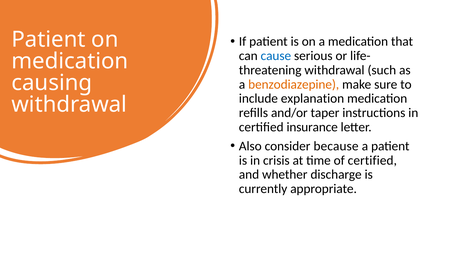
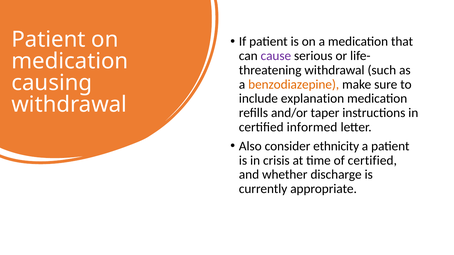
cause colour: blue -> purple
insurance: insurance -> informed
because: because -> ethnicity
